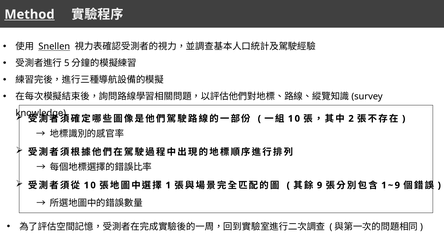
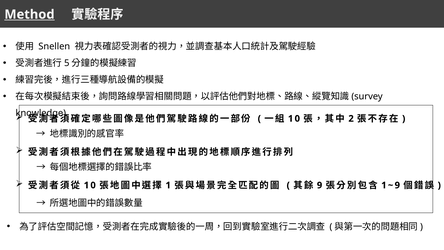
Snellen underline: present -> none
